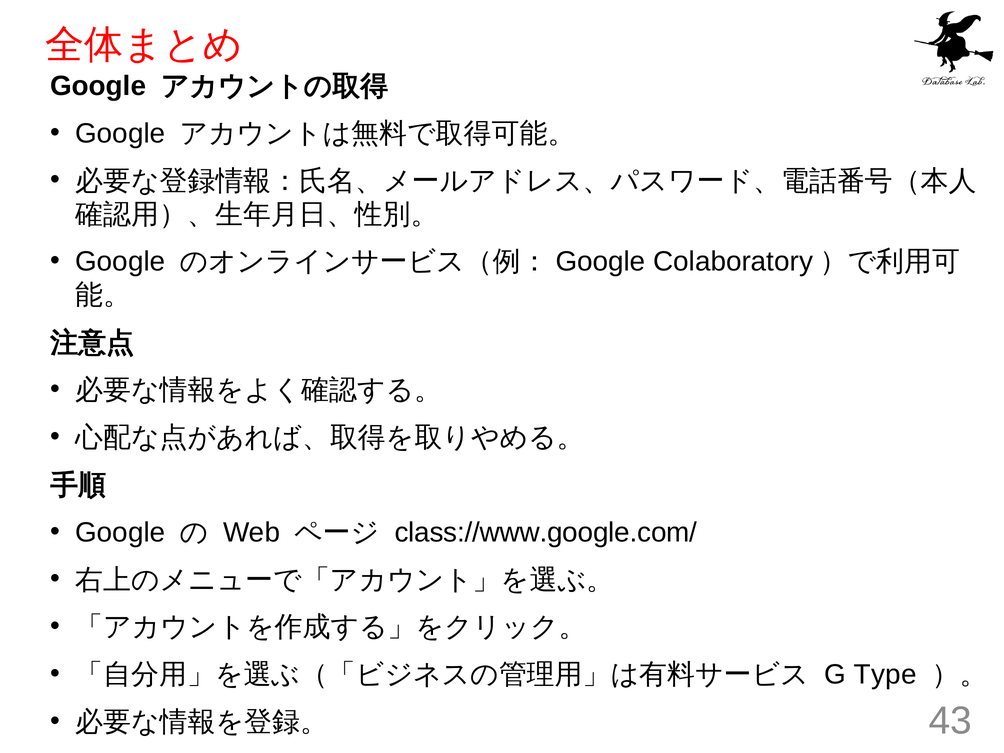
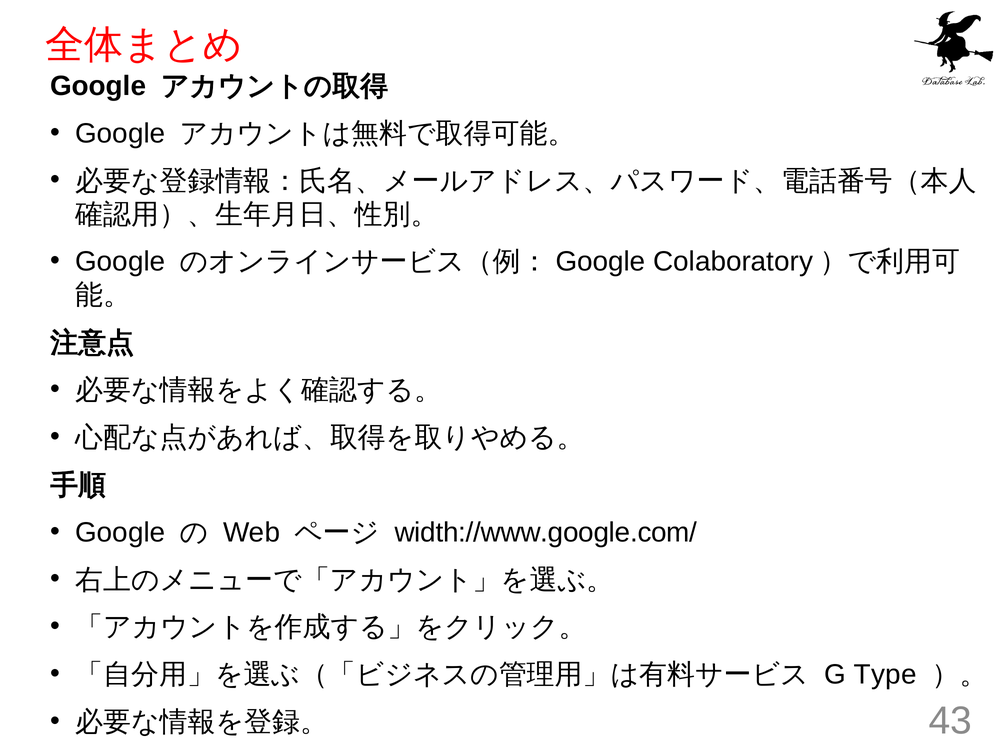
class://www.google.com/: class://www.google.com/ -> width://www.google.com/
